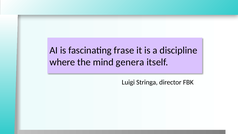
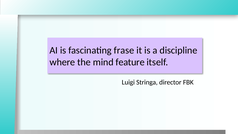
genera: genera -> feature
